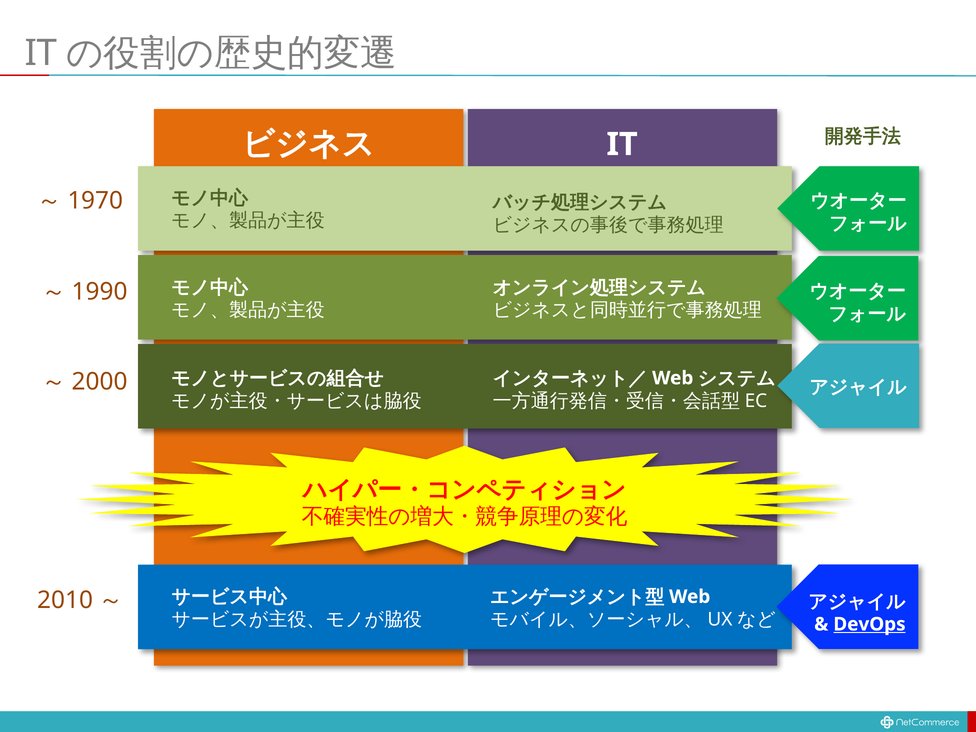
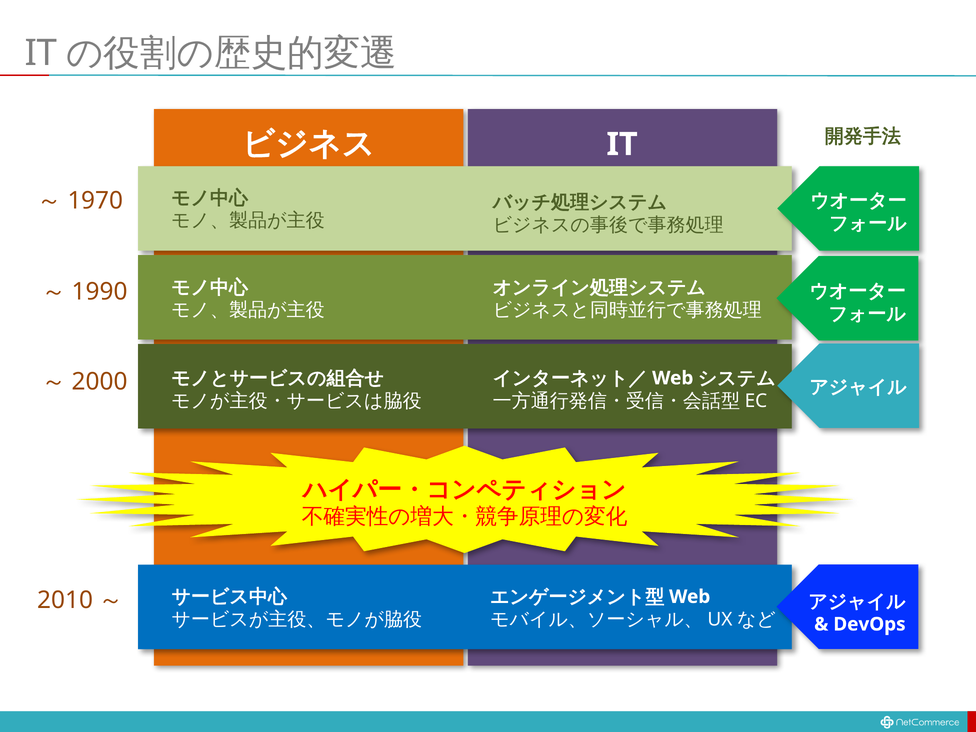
DevOps underline: present -> none
